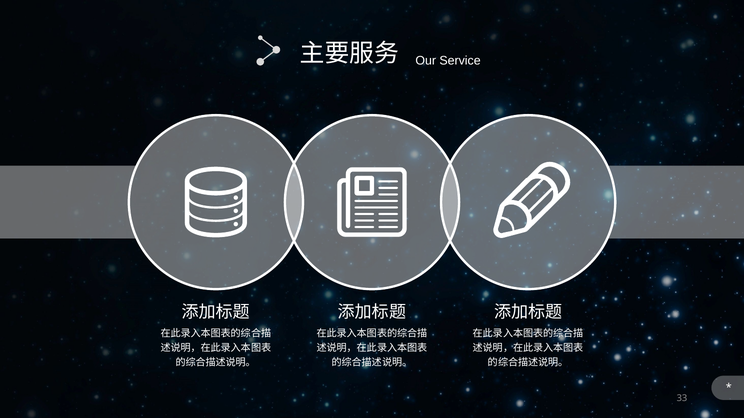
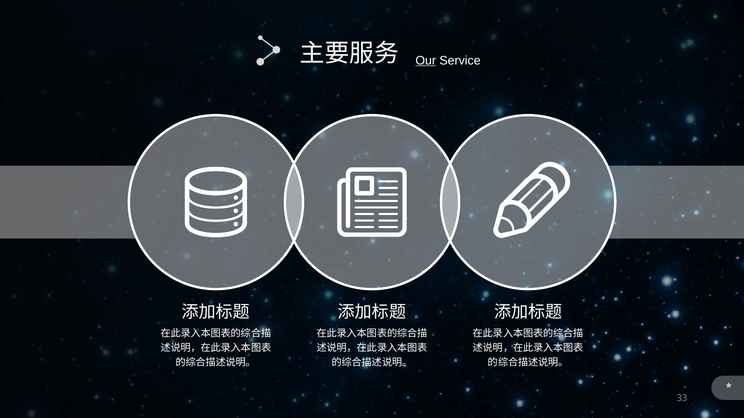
Our underline: none -> present
